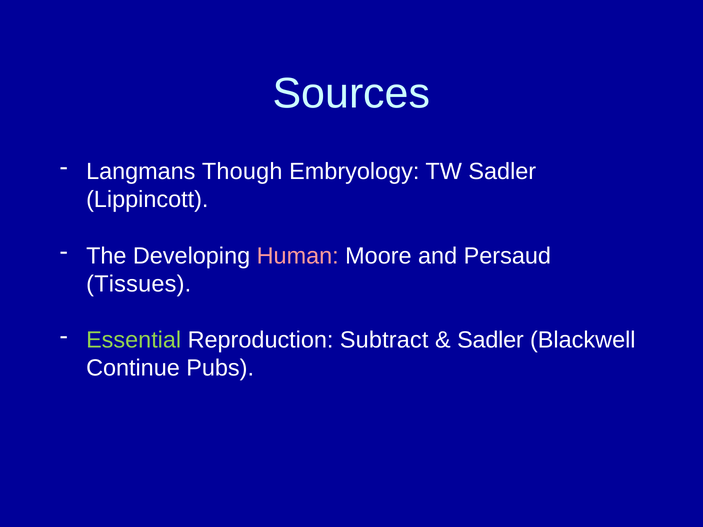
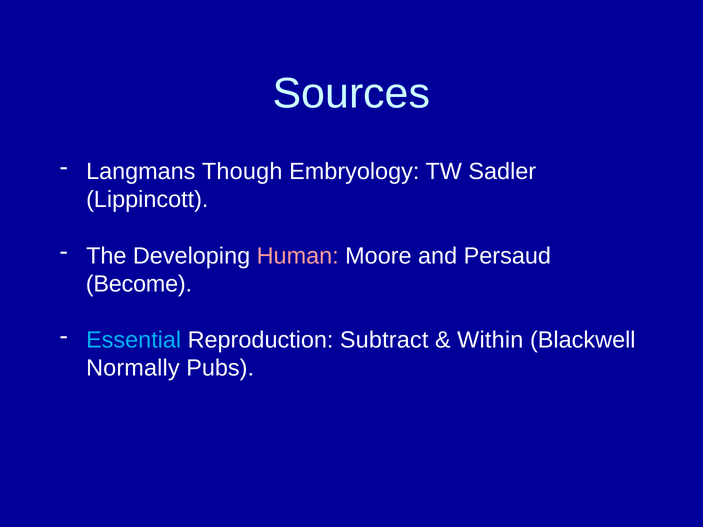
Tissues: Tissues -> Become
Essential colour: light green -> light blue
Sadler at (490, 340): Sadler -> Within
Continue: Continue -> Normally
